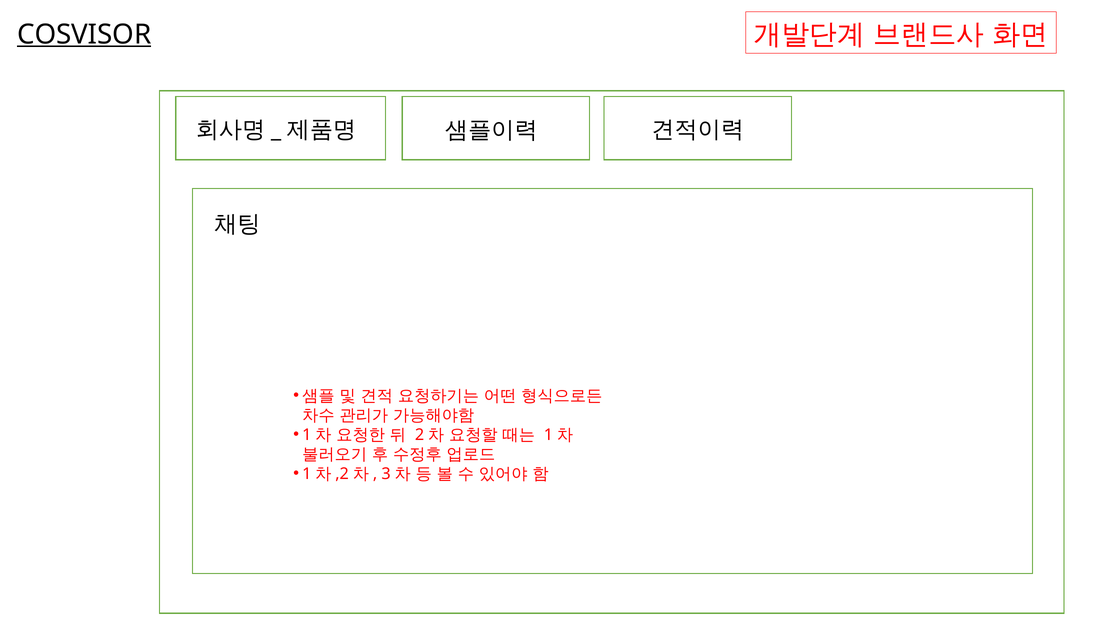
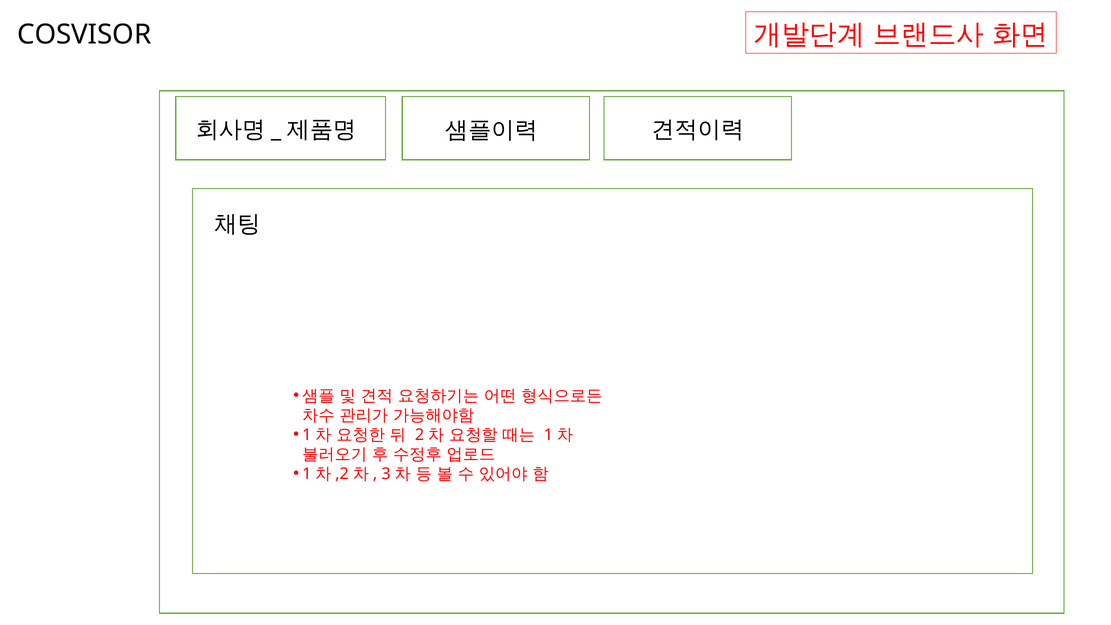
COSVISOR underline: present -> none
